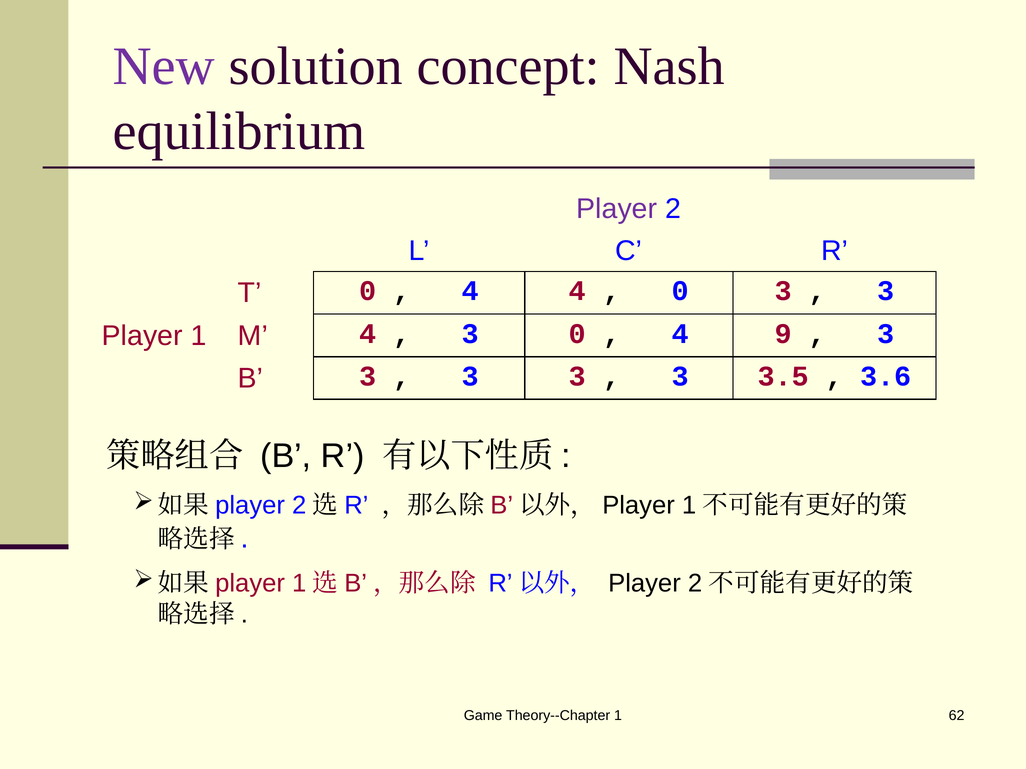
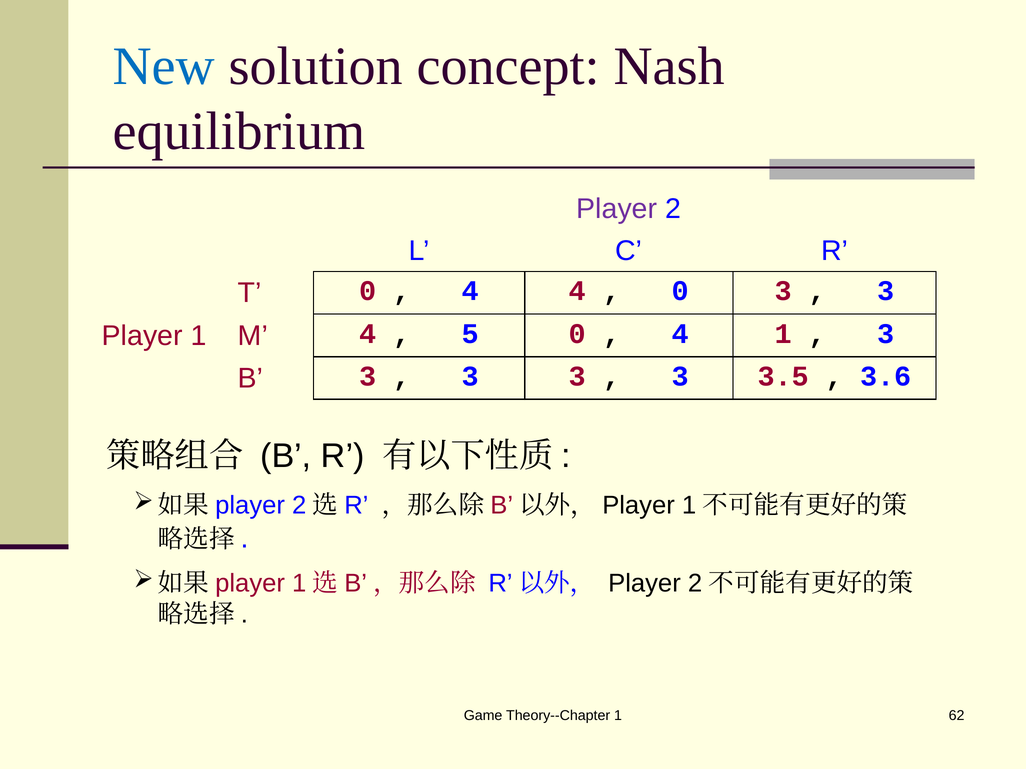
New colour: purple -> blue
3 at (470, 334): 3 -> 5
4 9: 9 -> 1
